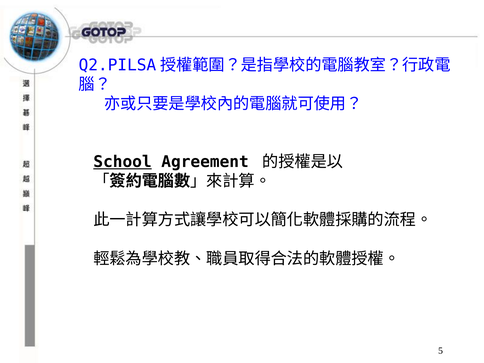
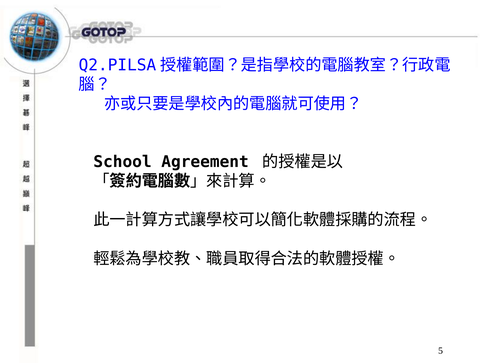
School underline: present -> none
